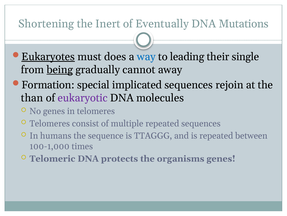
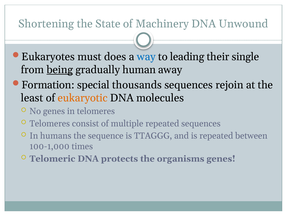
Inert: Inert -> State
Eventually: Eventually -> Machinery
Mutations: Mutations -> Unwound
Eukaryotes underline: present -> none
cannot: cannot -> human
implicated: implicated -> thousands
than: than -> least
eukaryotic colour: purple -> orange
